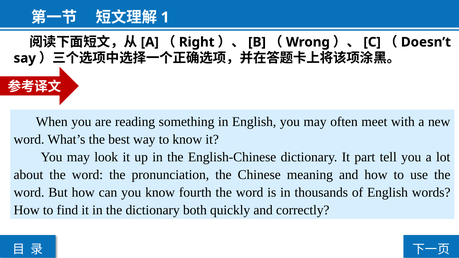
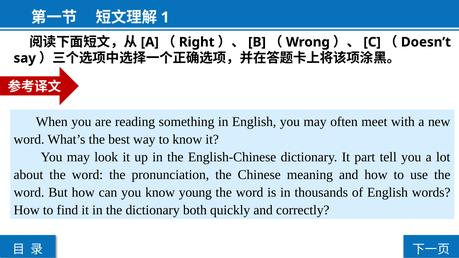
fourth: fourth -> young
